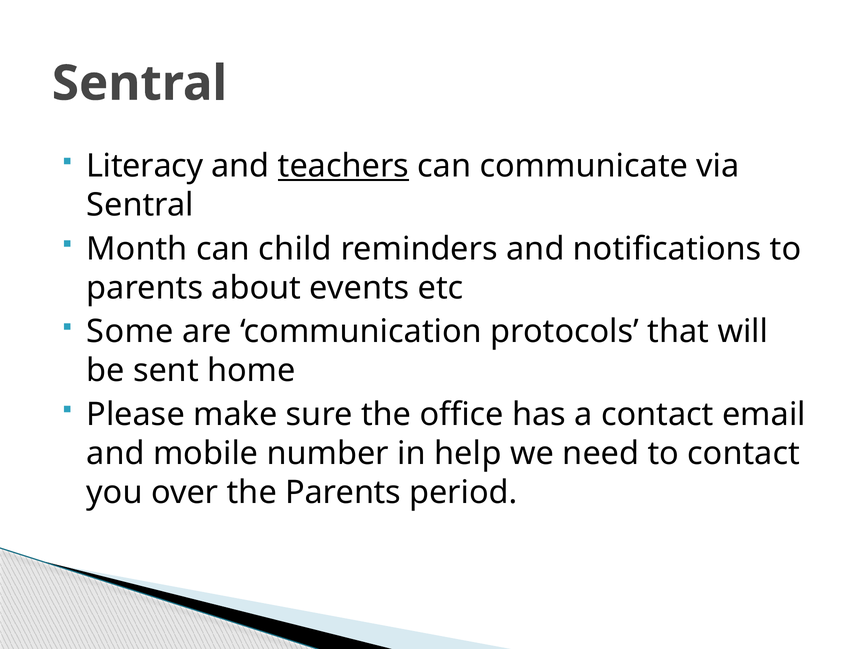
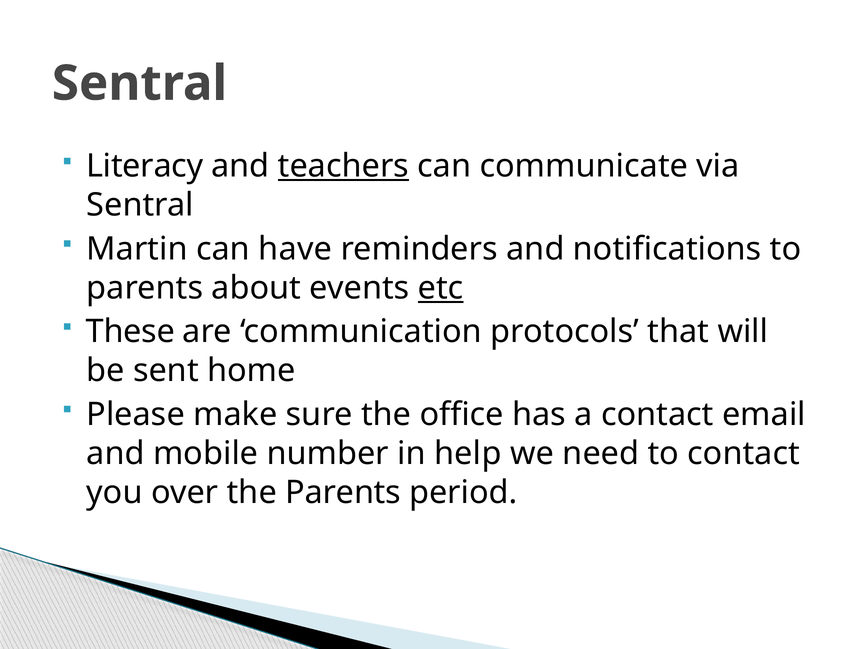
Month: Month -> Martin
child: child -> have
etc underline: none -> present
Some: Some -> These
